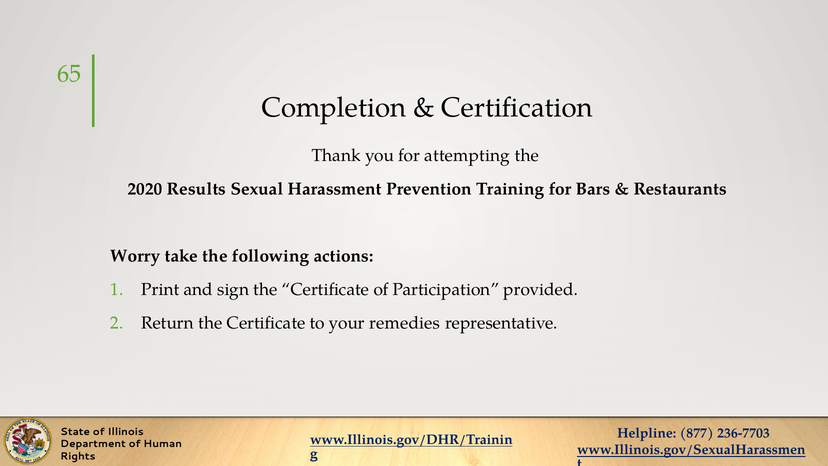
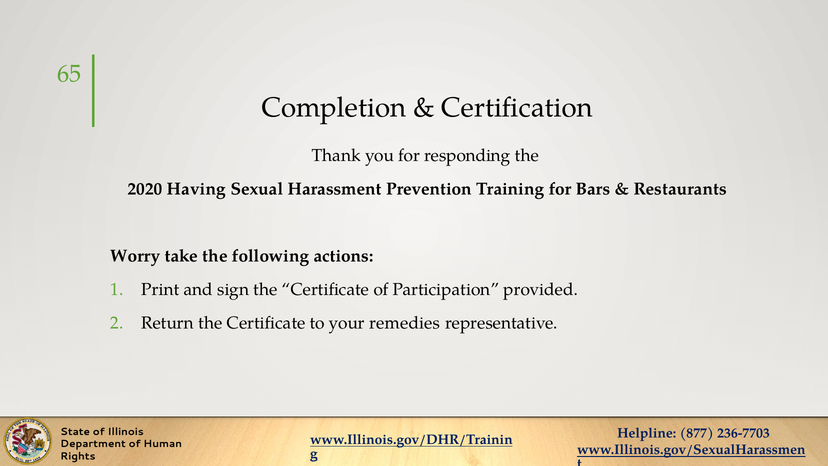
attempting: attempting -> responding
Results: Results -> Having
